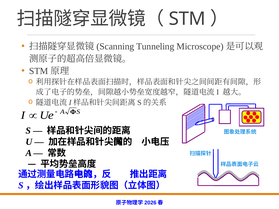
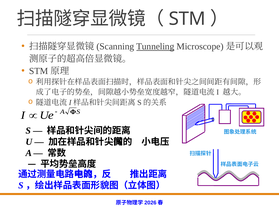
Tunneling underline: none -> present
